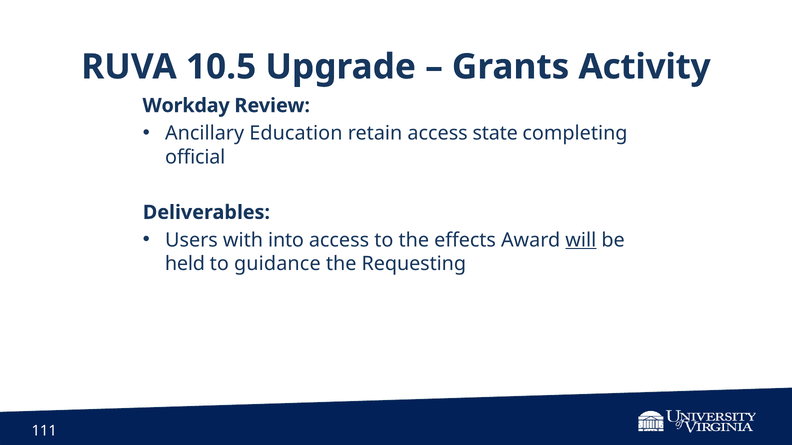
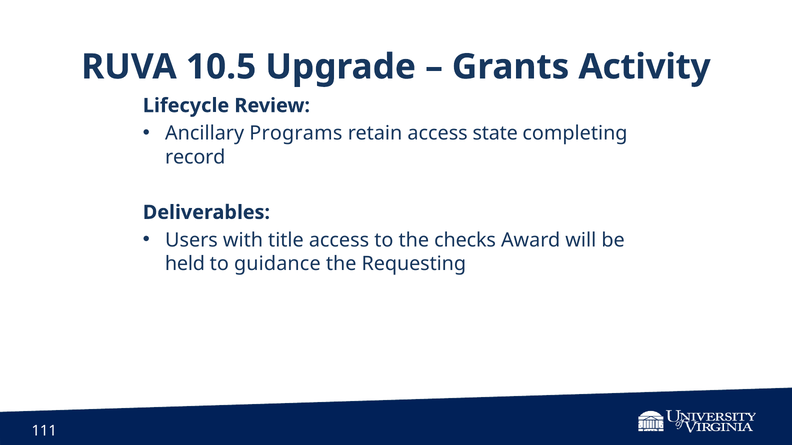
Workday: Workday -> Lifecycle
Education: Education -> Programs
official: official -> record
into: into -> title
effects: effects -> checks
will underline: present -> none
